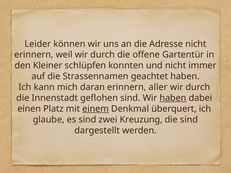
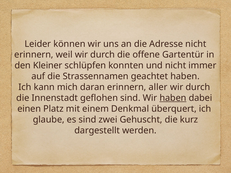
einem underline: present -> none
Kreuzung: Kreuzung -> Gehuscht
die sind: sind -> kurz
